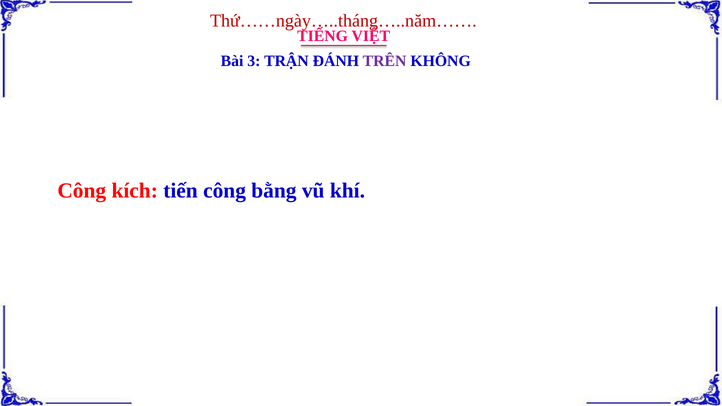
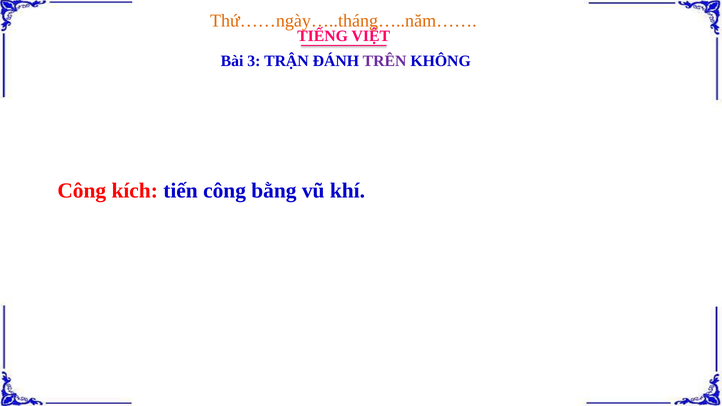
Thứ……ngày…..tháng…..năm…… colour: red -> orange
